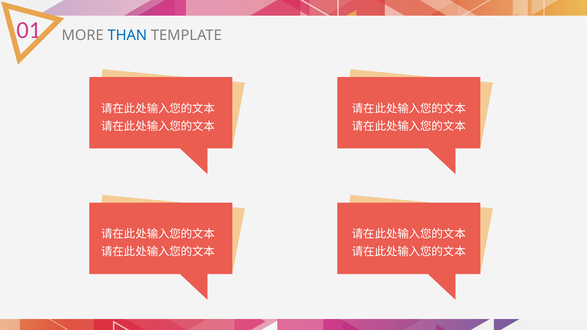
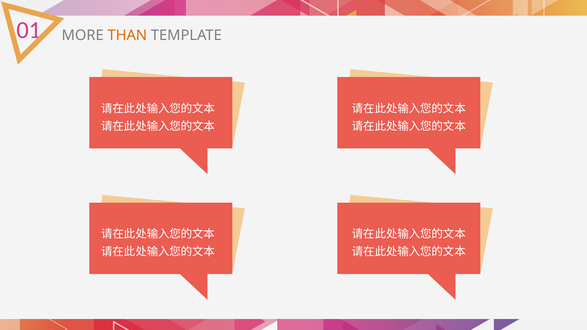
THAN colour: blue -> orange
